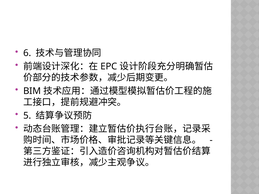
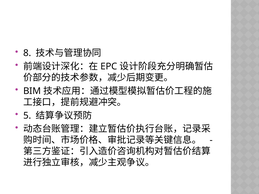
6: 6 -> 8
